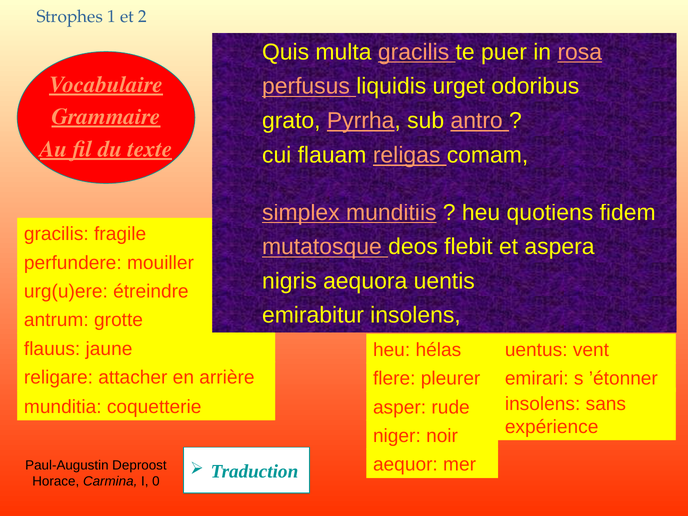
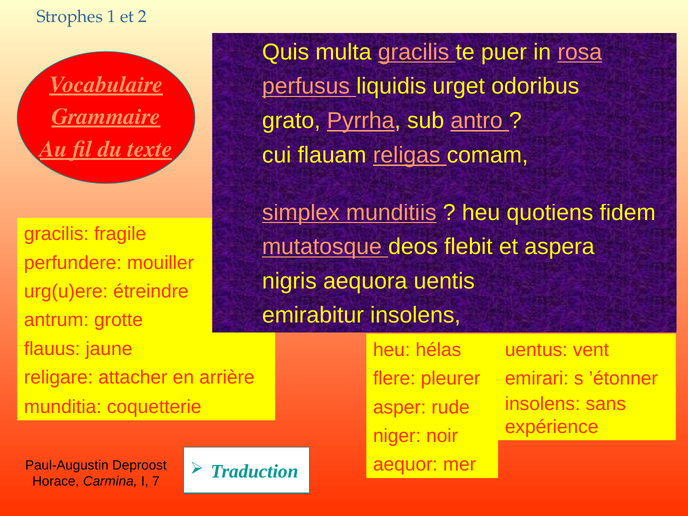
0: 0 -> 7
